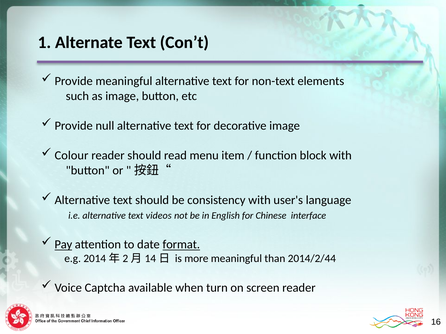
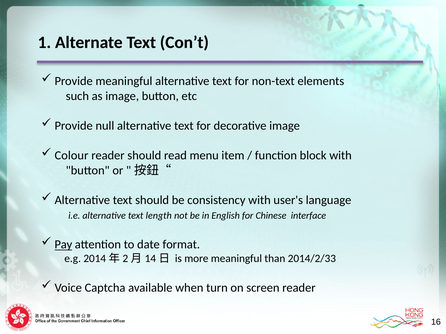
videos: videos -> length
format underline: present -> none
2014/2/44: 2014/2/44 -> 2014/2/33
